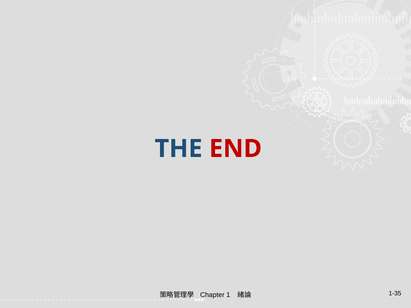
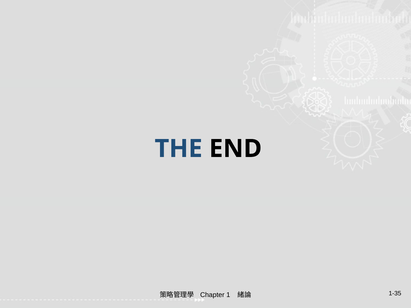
END colour: red -> black
